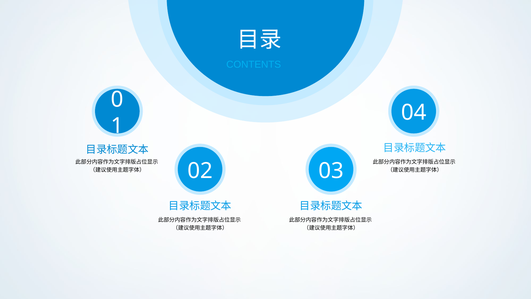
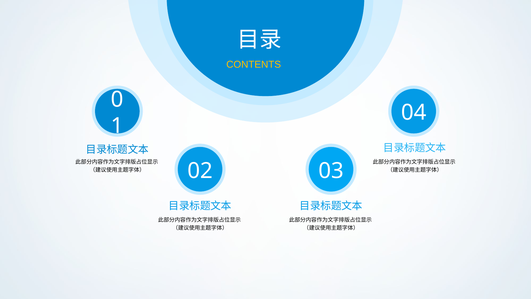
CONTENTS colour: light blue -> yellow
